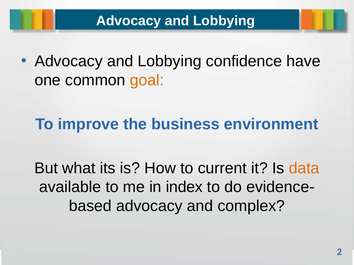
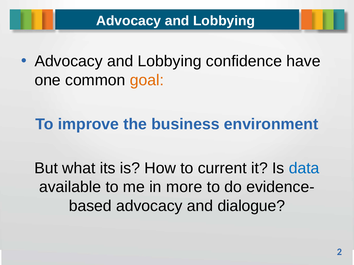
data colour: orange -> blue
index: index -> more
complex: complex -> dialogue
